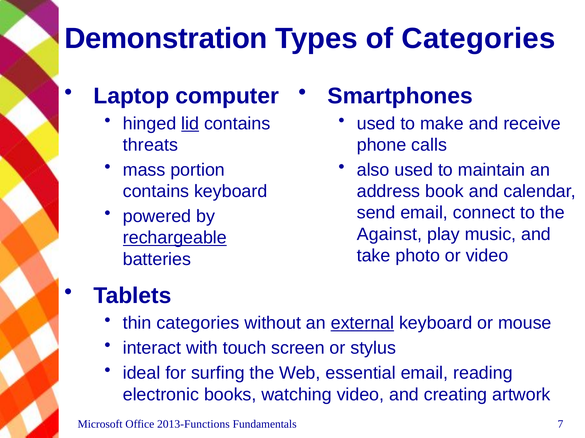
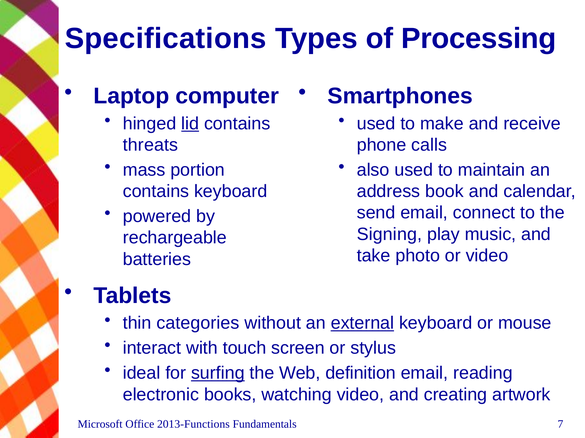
Demonstration: Demonstration -> Specifications
of Categories: Categories -> Processing
Against: Against -> Signing
rechargeable underline: present -> none
surfing underline: none -> present
essential: essential -> definition
